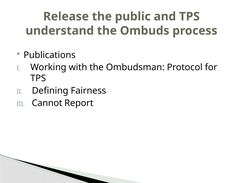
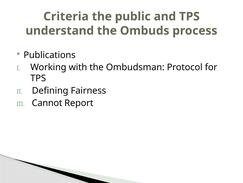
Release: Release -> Criteria
